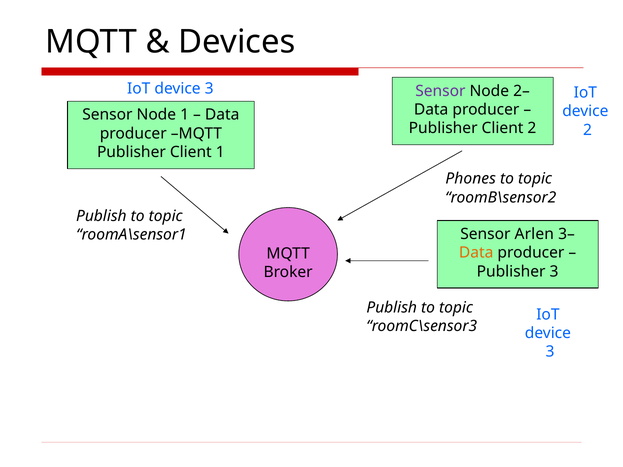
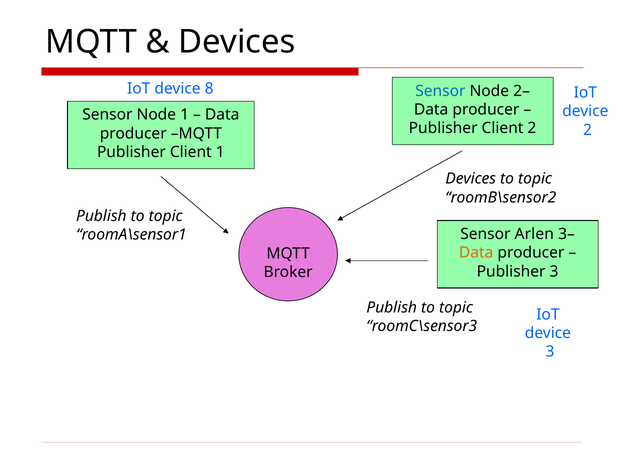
3 at (209, 89): 3 -> 8
Sensor at (440, 91) colour: purple -> blue
Phones at (471, 179): Phones -> Devices
